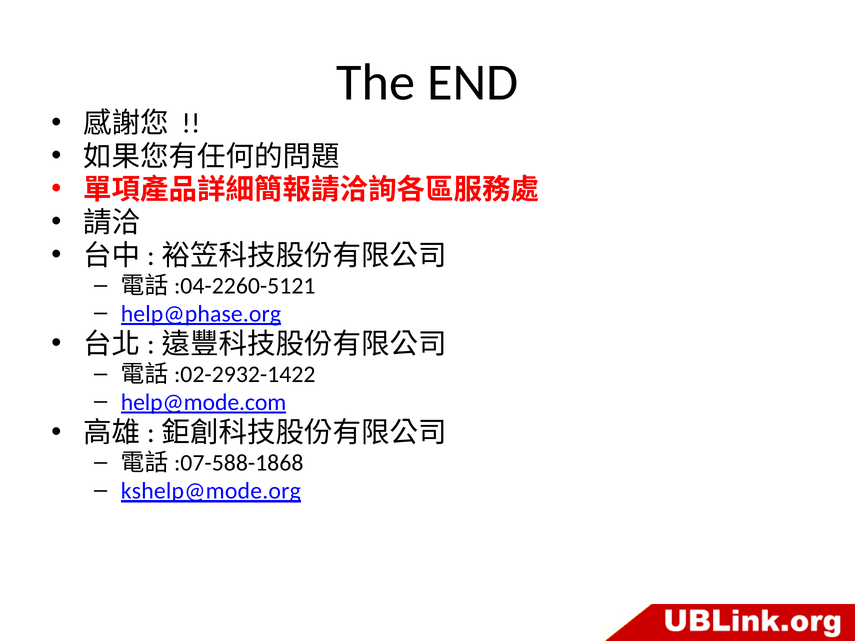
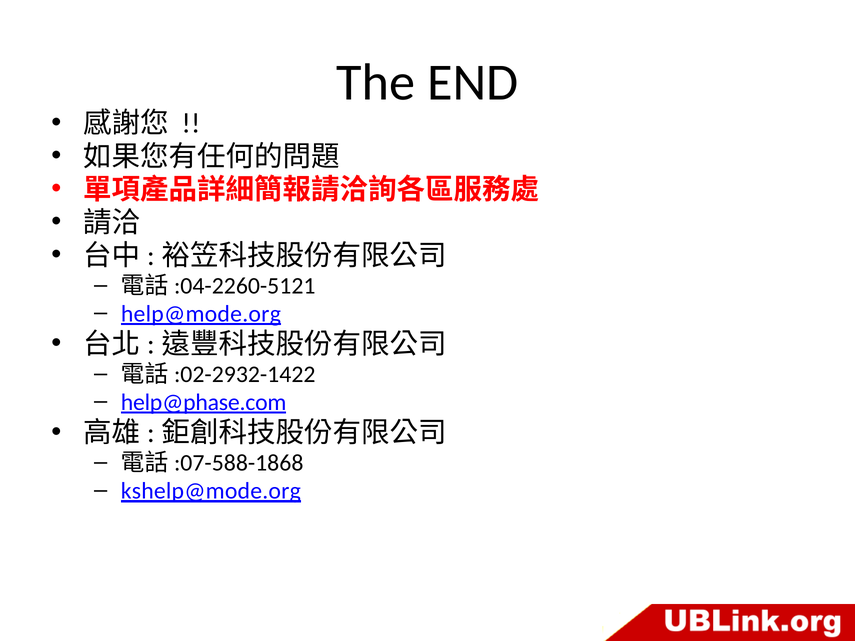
help@phase.org: help@phase.org -> help@mode.org
help@mode.com: help@mode.com -> help@phase.com
